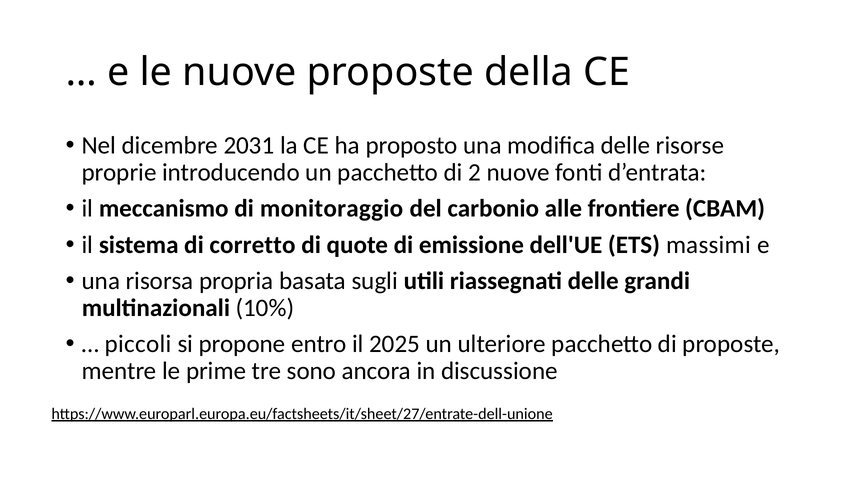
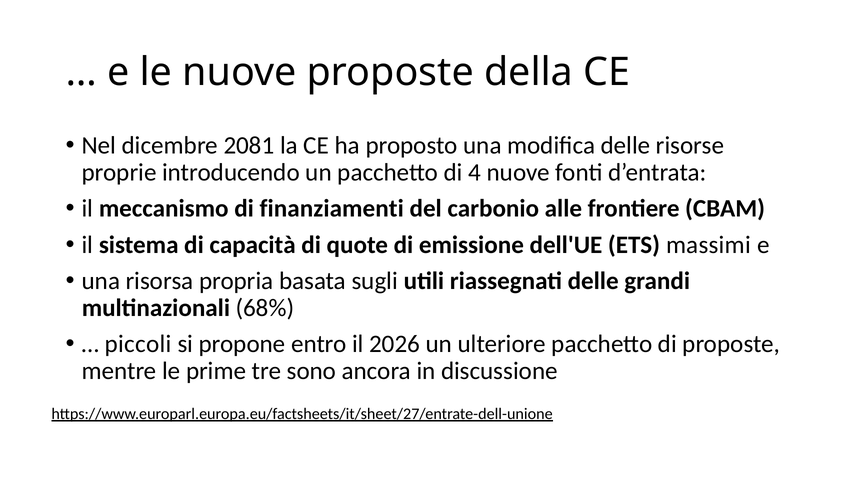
2031: 2031 -> 2081
2: 2 -> 4
monitoraggio: monitoraggio -> finanziamenti
corretto: corretto -> capacità
10%: 10% -> 68%
2025: 2025 -> 2026
